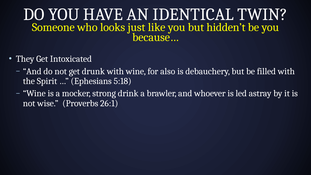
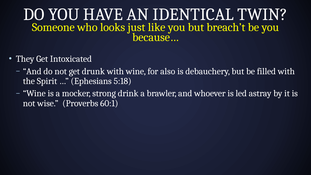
hidden’t: hidden’t -> breach’t
26:1: 26:1 -> 60:1
